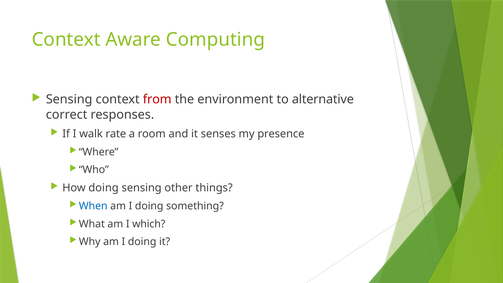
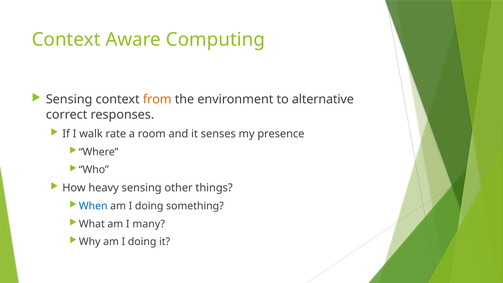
from colour: red -> orange
How doing: doing -> heavy
which: which -> many
